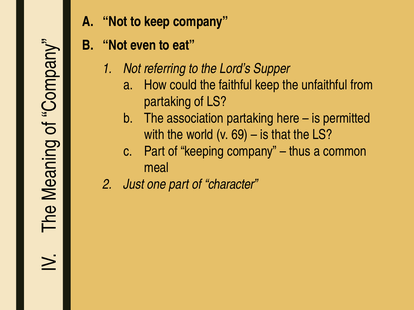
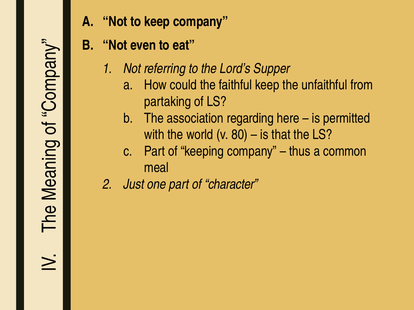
association partaking: partaking -> regarding
69: 69 -> 80
